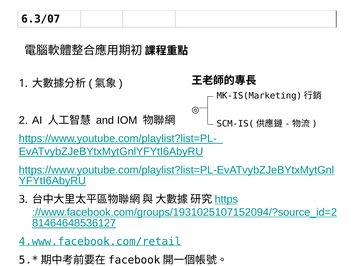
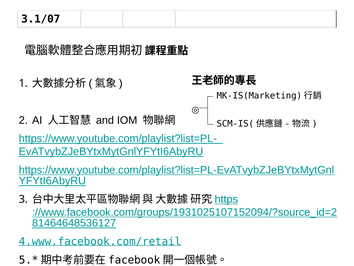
6.3/07: 6.3/07 -> 3.1/07
